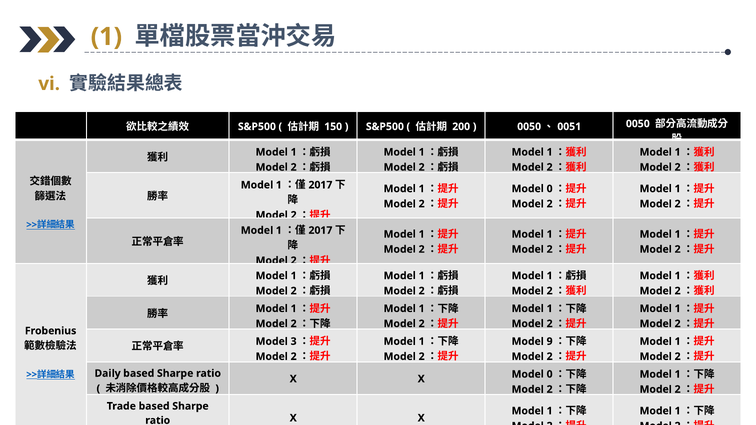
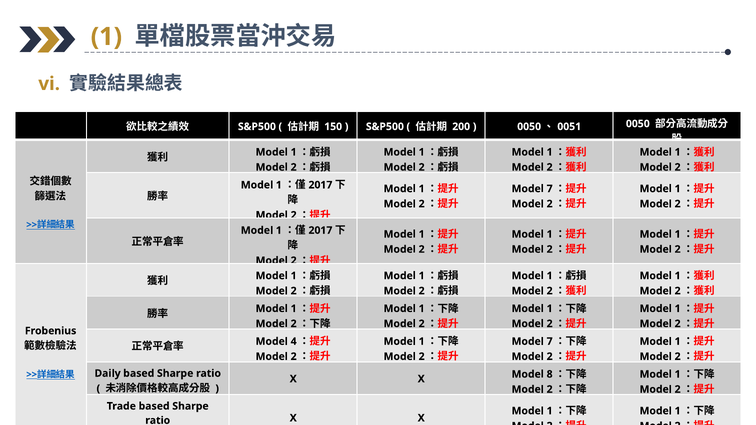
0 at (550, 189): 0 -> 7
9 at (550, 342): 9 -> 7
3: 3 -> 4
X Model 0: 0 -> 8
